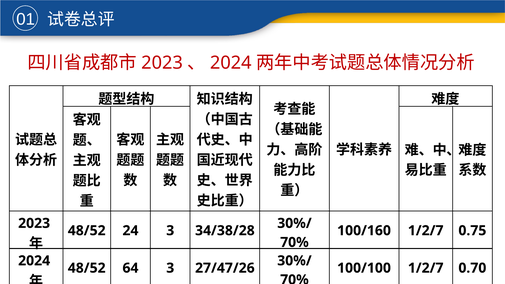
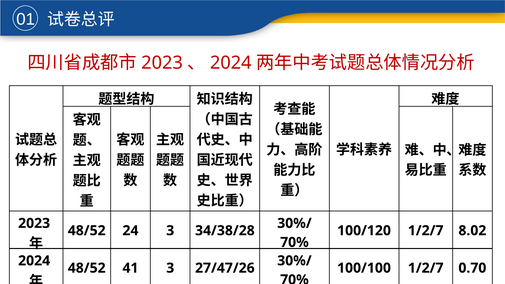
100/160: 100/160 -> 100/120
0.75: 0.75 -> 8.02
64: 64 -> 41
